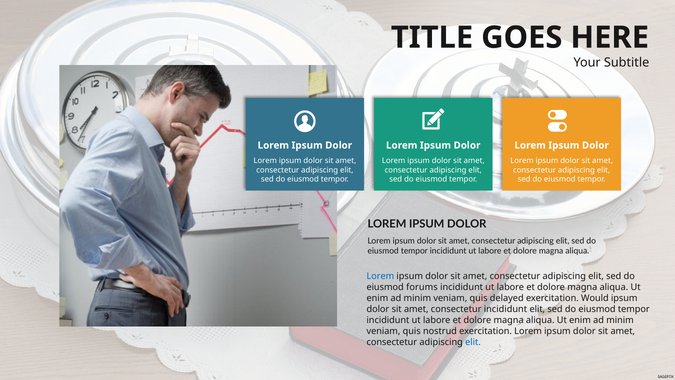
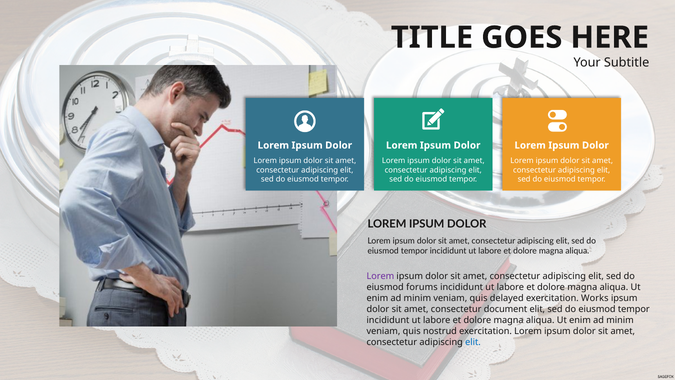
Lorem at (380, 276) colour: blue -> purple
Would: Would -> Works
consectetur incididunt: incididunt -> document
